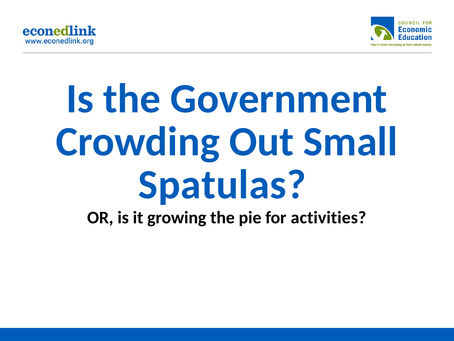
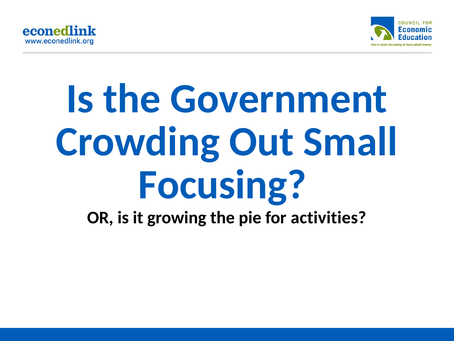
Spatulas: Spatulas -> Focusing
